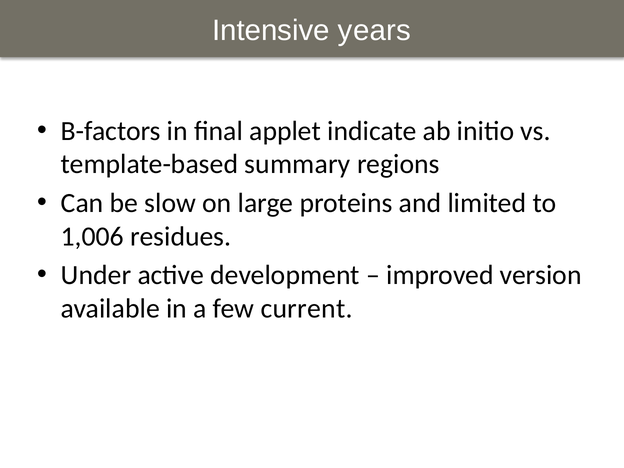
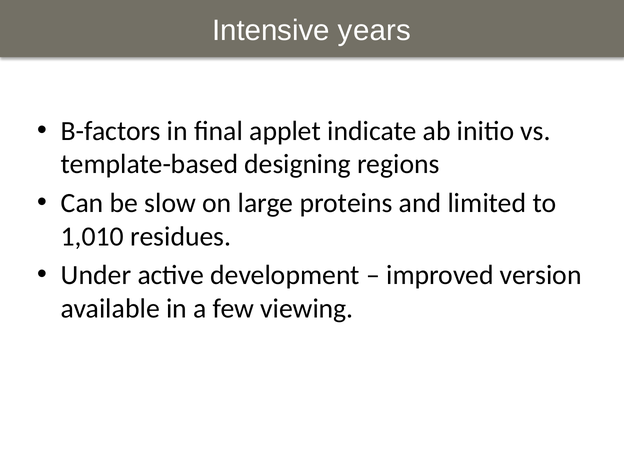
summary: summary -> designing
1,006: 1,006 -> 1,010
current: current -> viewing
